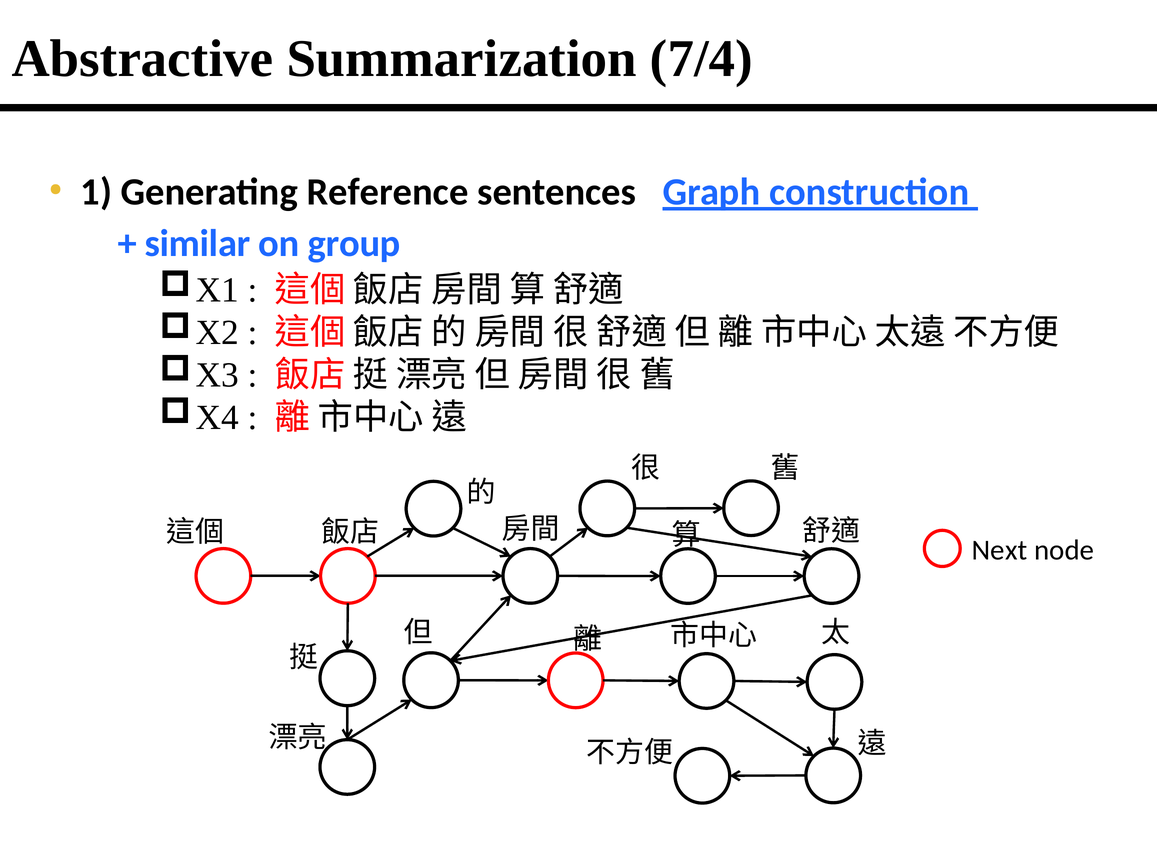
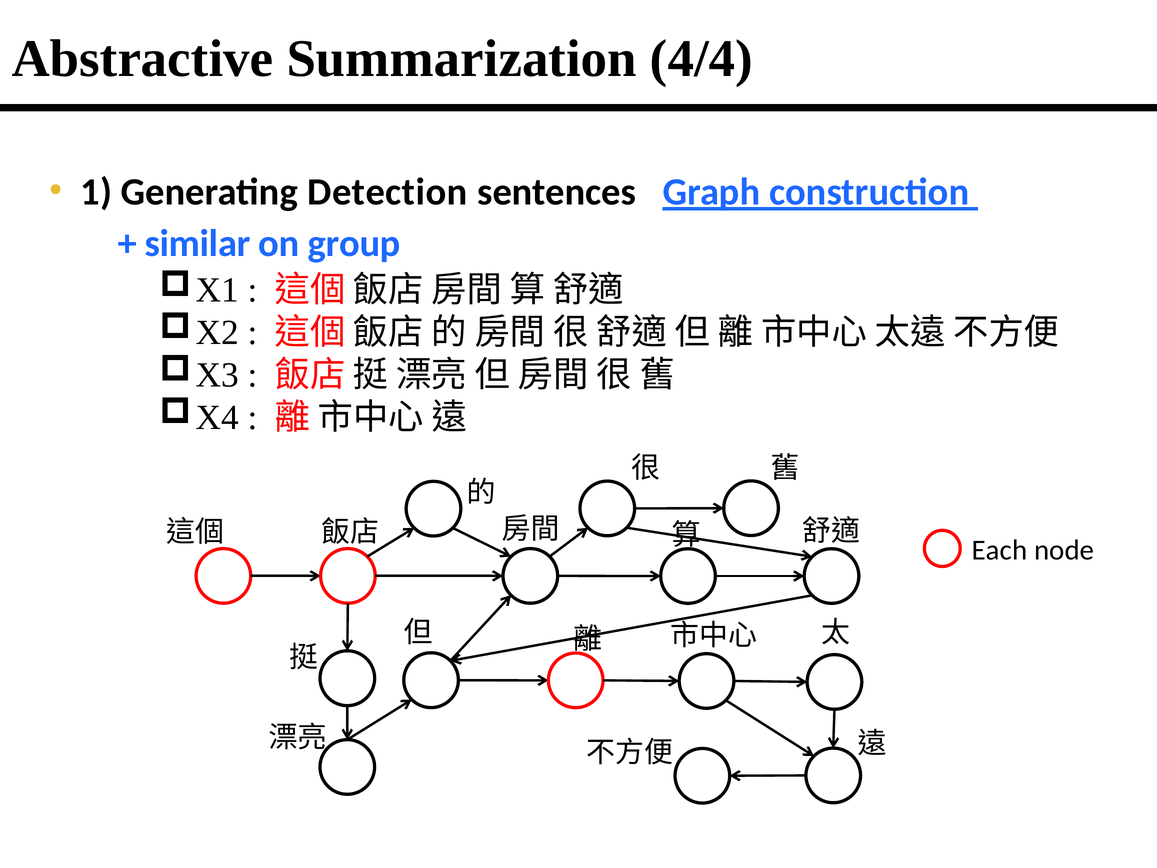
7/4: 7/4 -> 4/4
Reference: Reference -> Detection
Next: Next -> Each
